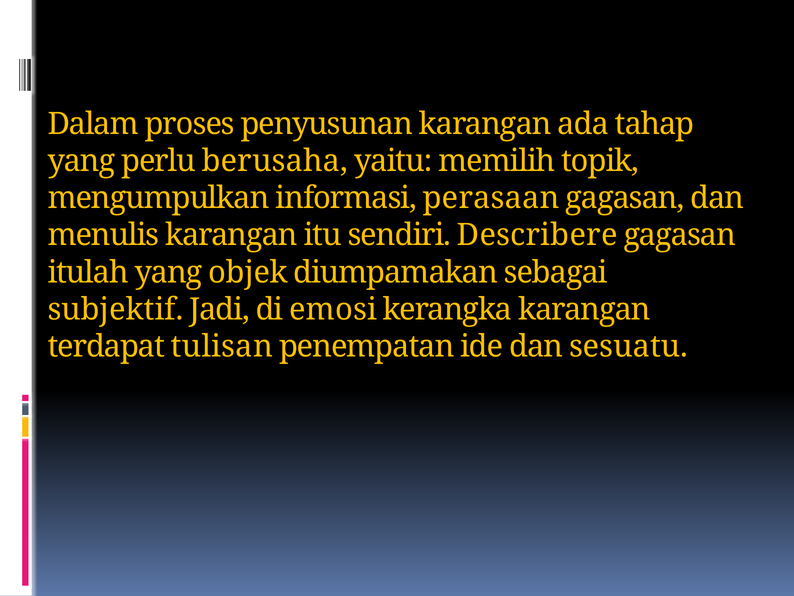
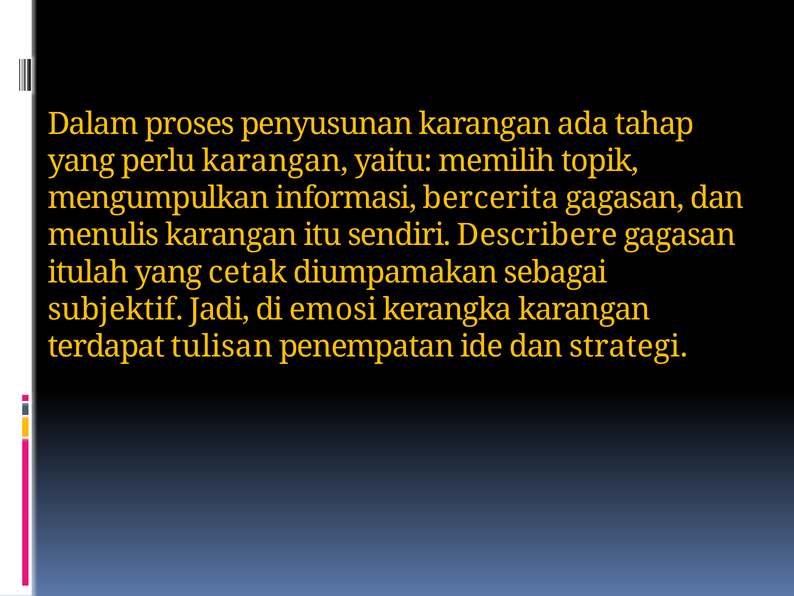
perlu berusaha: berusaha -> karangan
perasaan: perasaan -> bercerita
objek: objek -> cetak
sesuatu: sesuatu -> strategi
